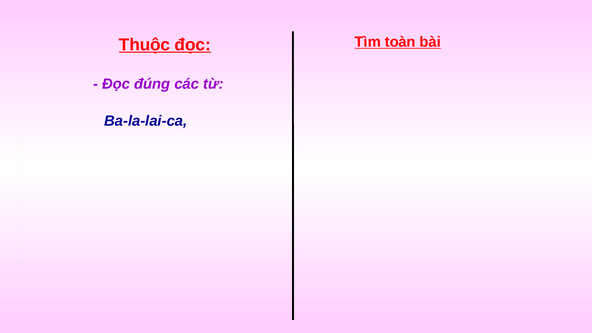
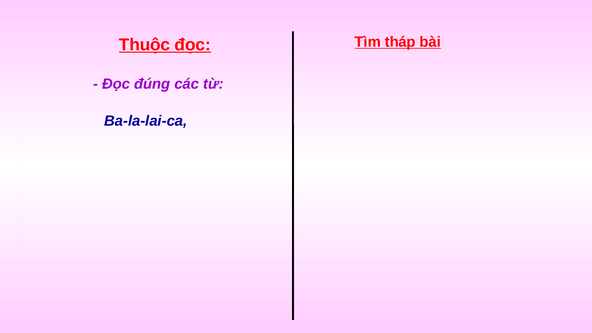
toàn: toàn -> tháp
